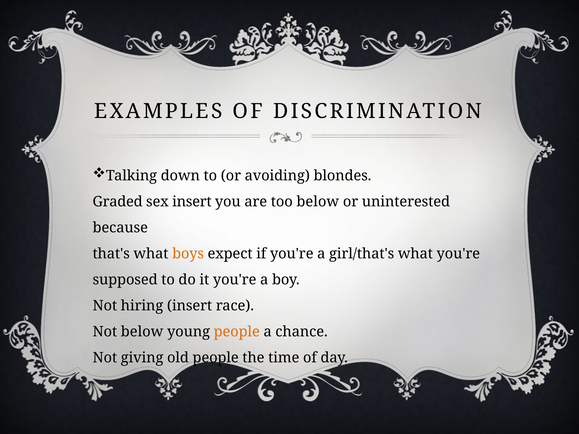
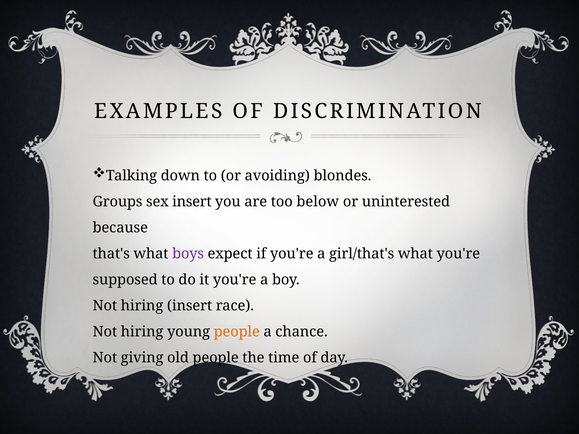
Graded: Graded -> Groups
boys colour: orange -> purple
below at (142, 332): below -> hiring
